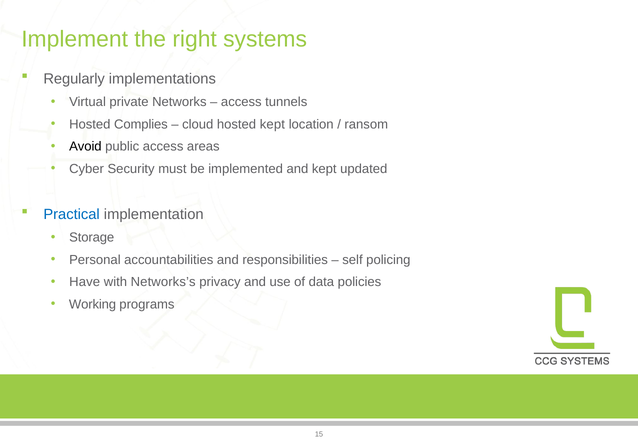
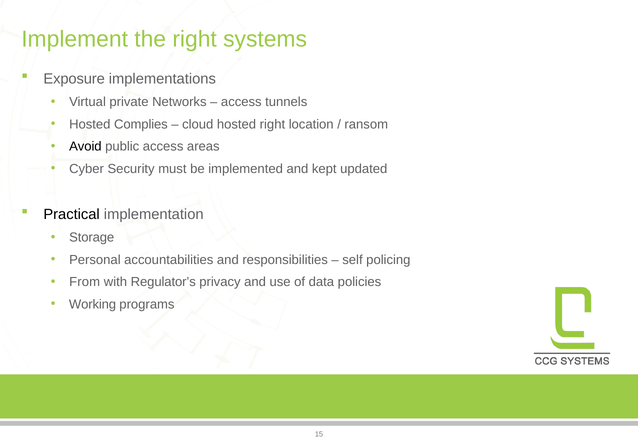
Regularly: Regularly -> Exposure
hosted kept: kept -> right
Practical colour: blue -> black
Have: Have -> From
Networks’s: Networks’s -> Regulator’s
